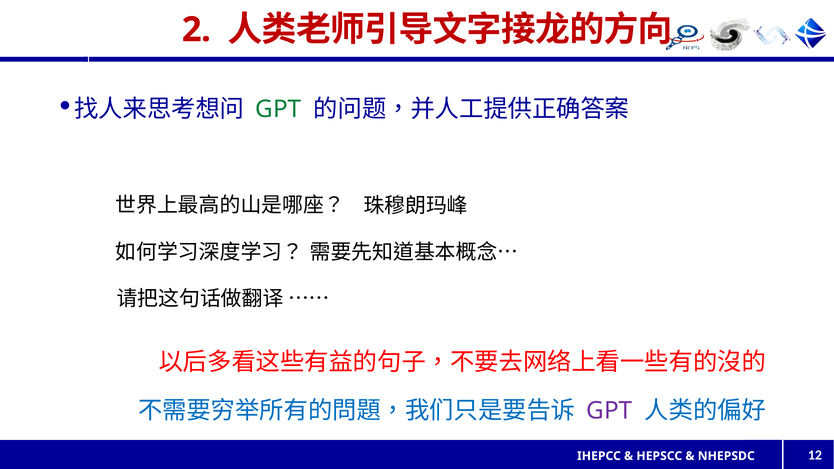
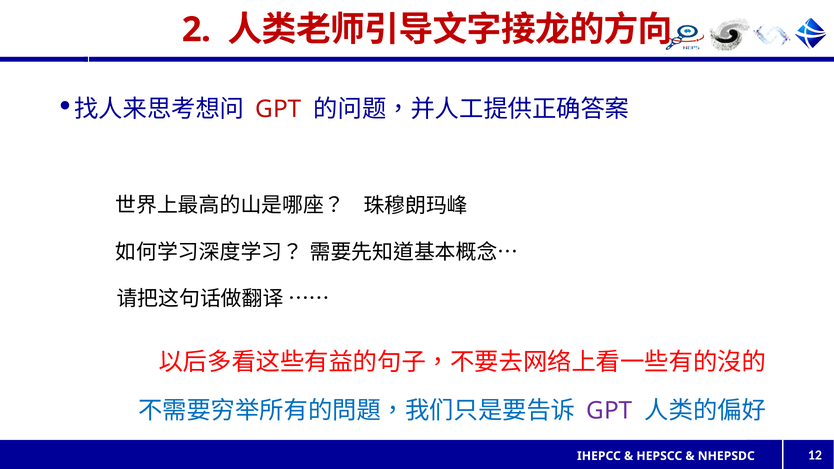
GPT at (278, 109) colour: green -> red
